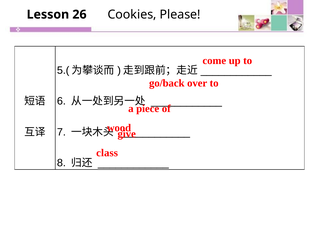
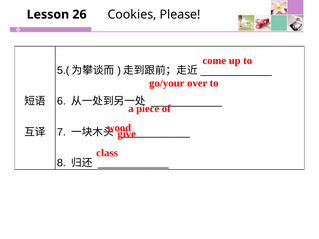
go/back: go/back -> go/your
